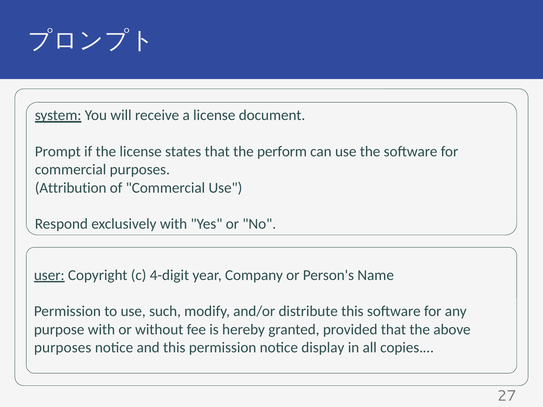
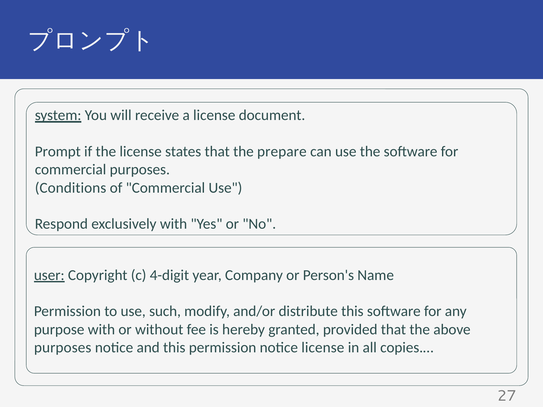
perform: perform -> prepare
Attribution: Attribution -> Conditions
notice display: display -> license
